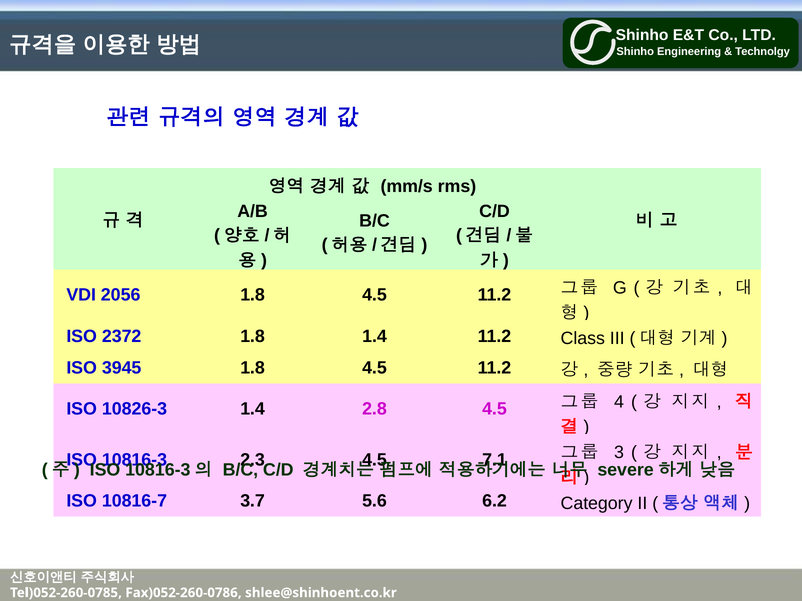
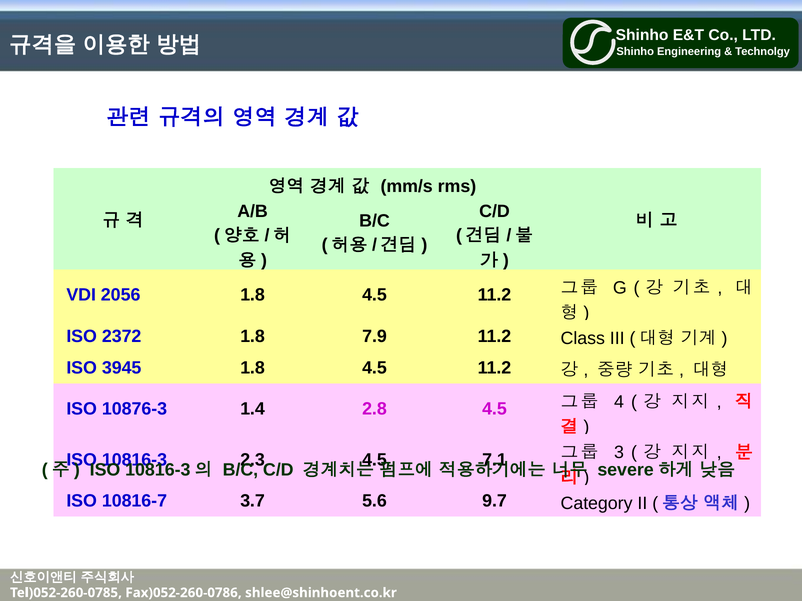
1.8 1.4: 1.4 -> 7.9
10826-3: 10826-3 -> 10876-3
6.2: 6.2 -> 9.7
